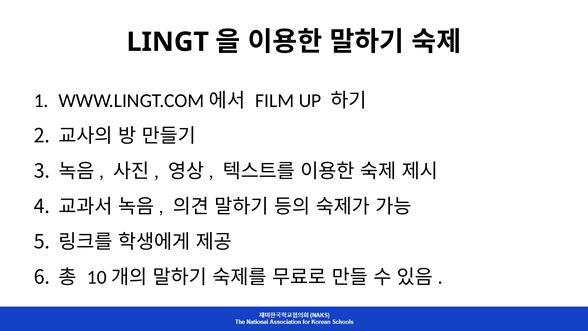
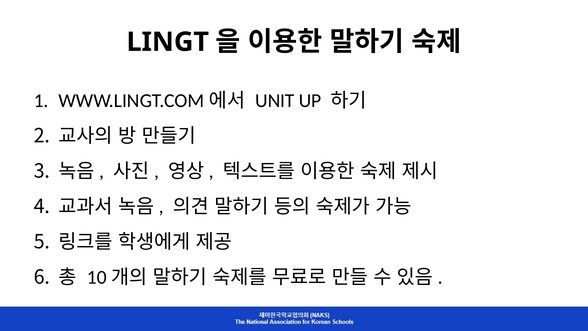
FILM: FILM -> UNIT
